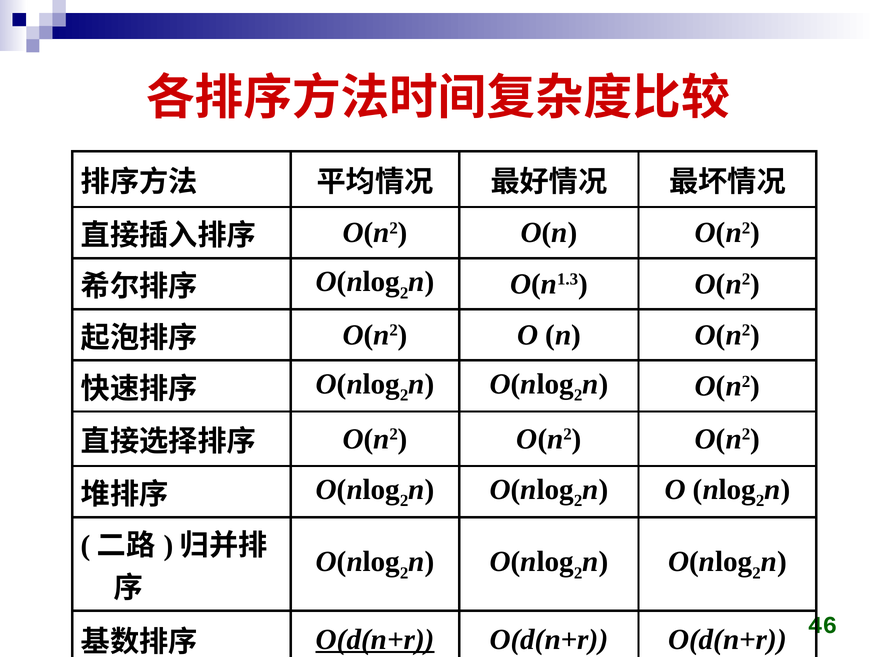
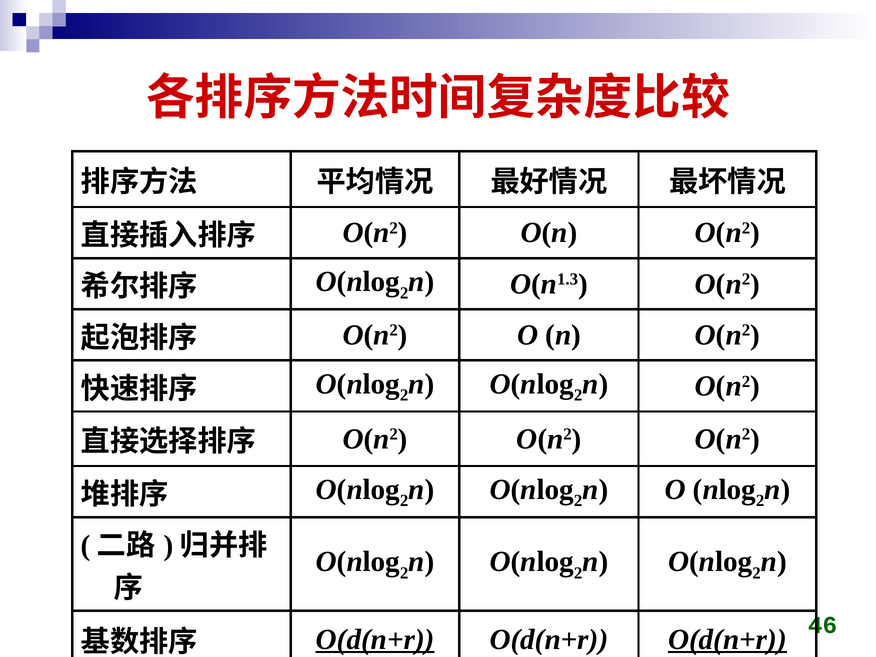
O(d(n+r at (727, 639) underline: none -> present
